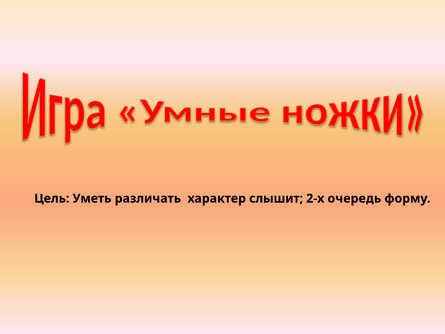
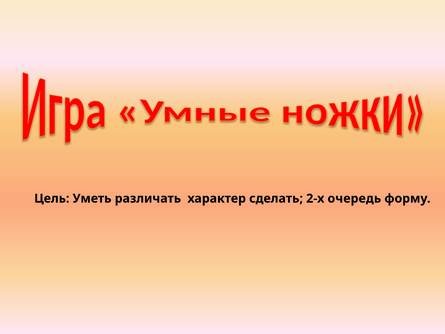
слышит: слышит -> сделать
